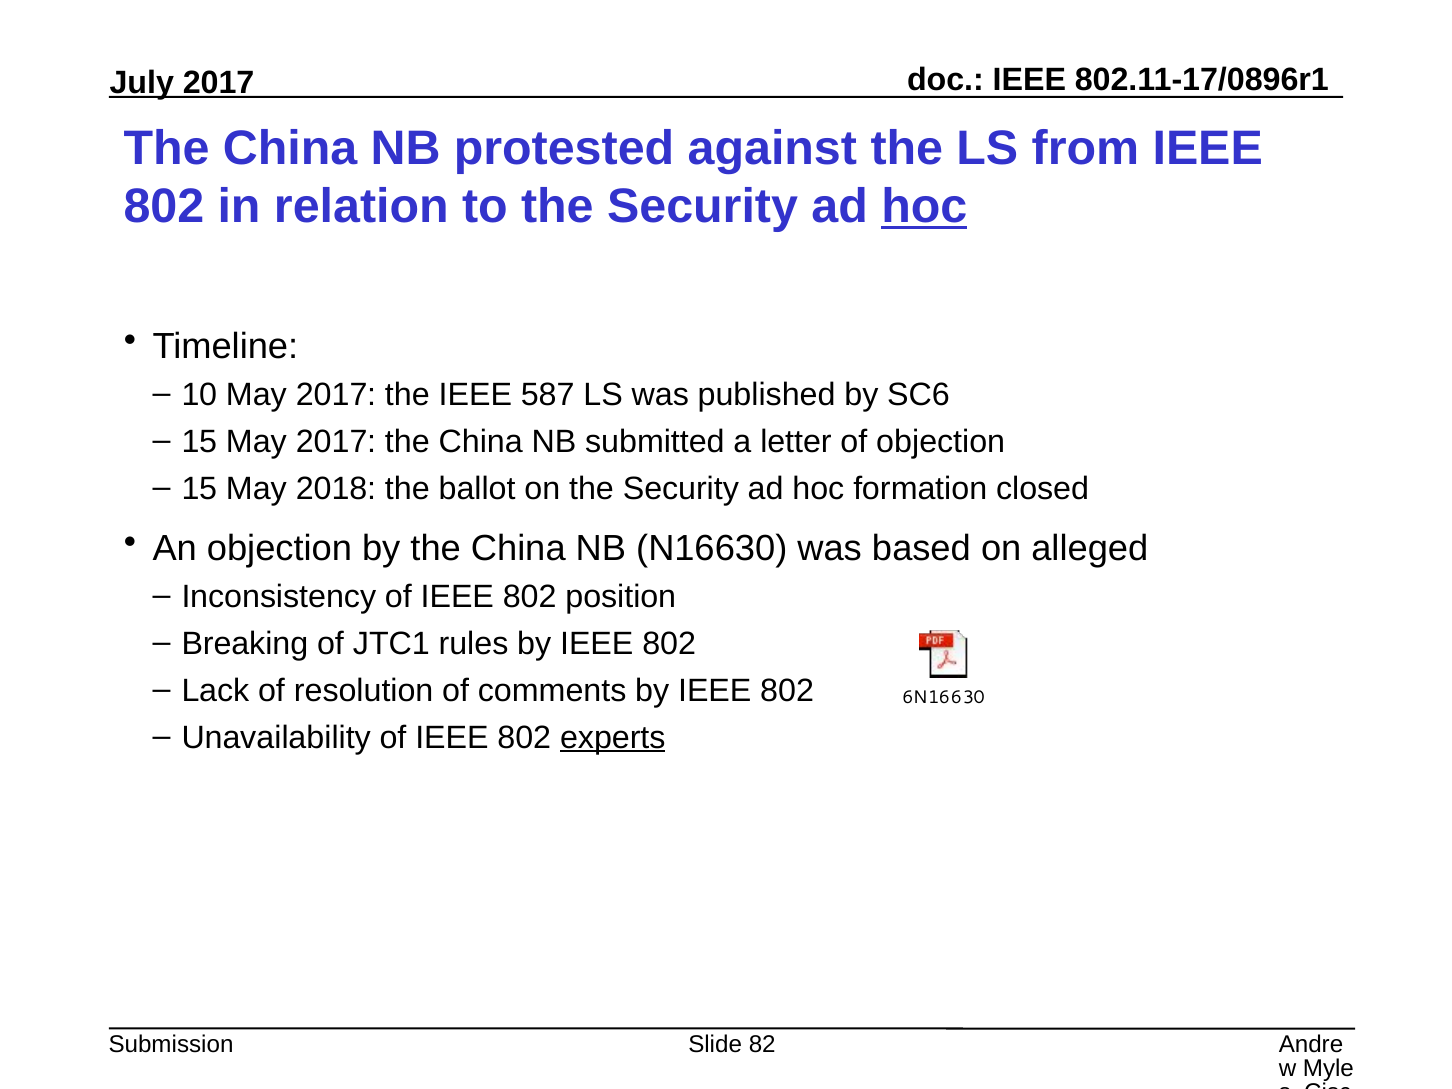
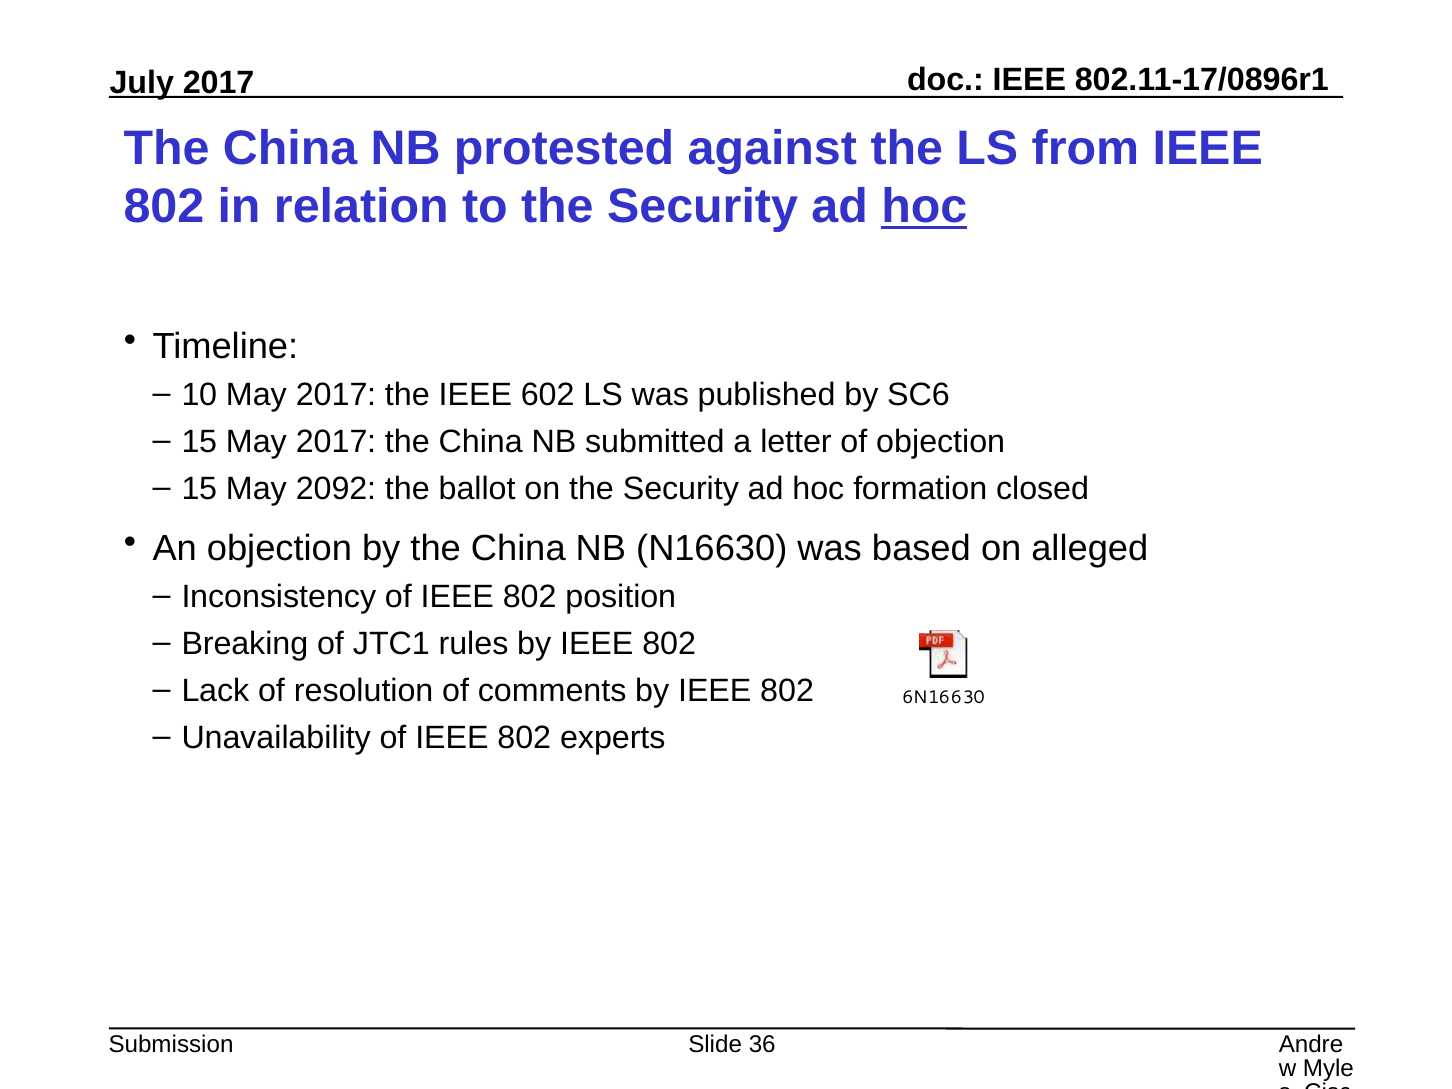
587: 587 -> 602
2018: 2018 -> 2092
experts underline: present -> none
82: 82 -> 36
